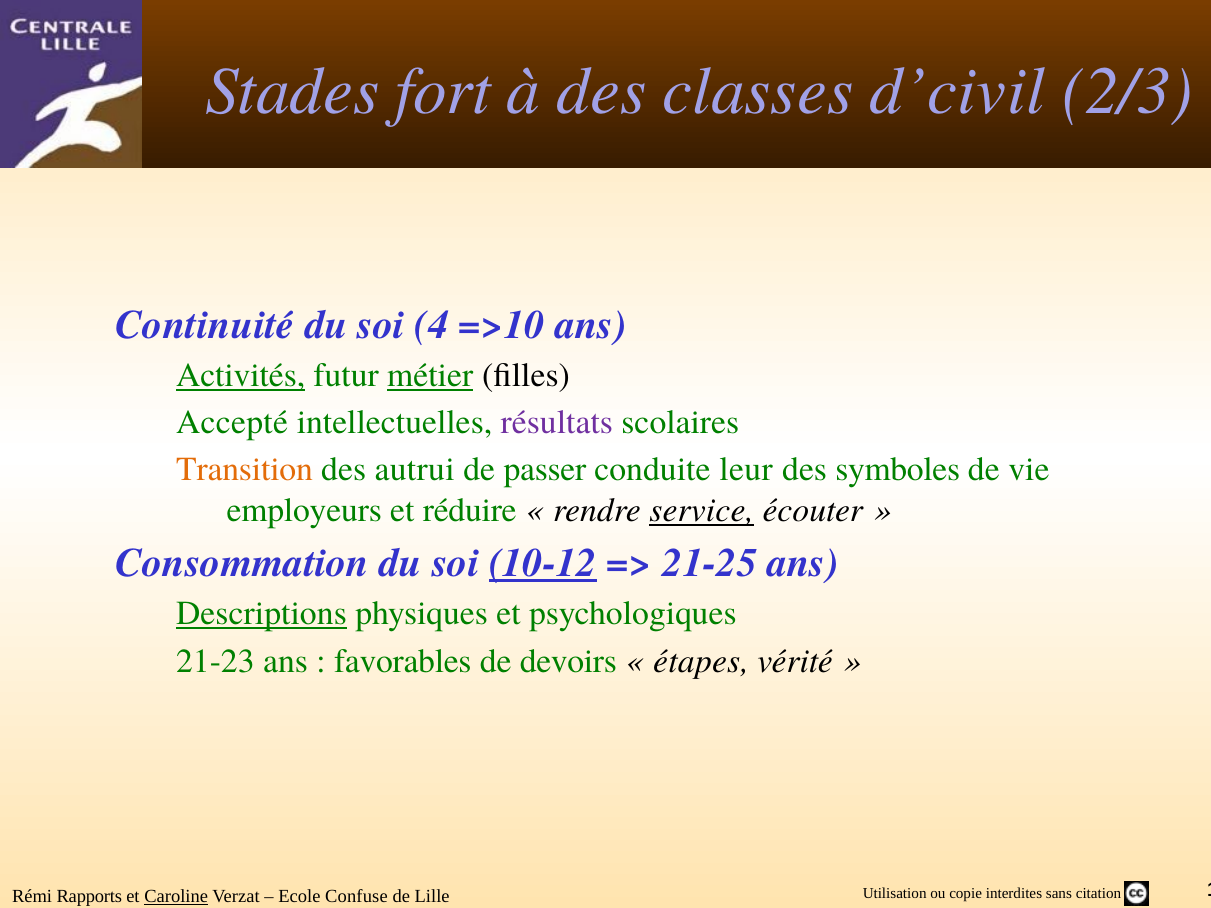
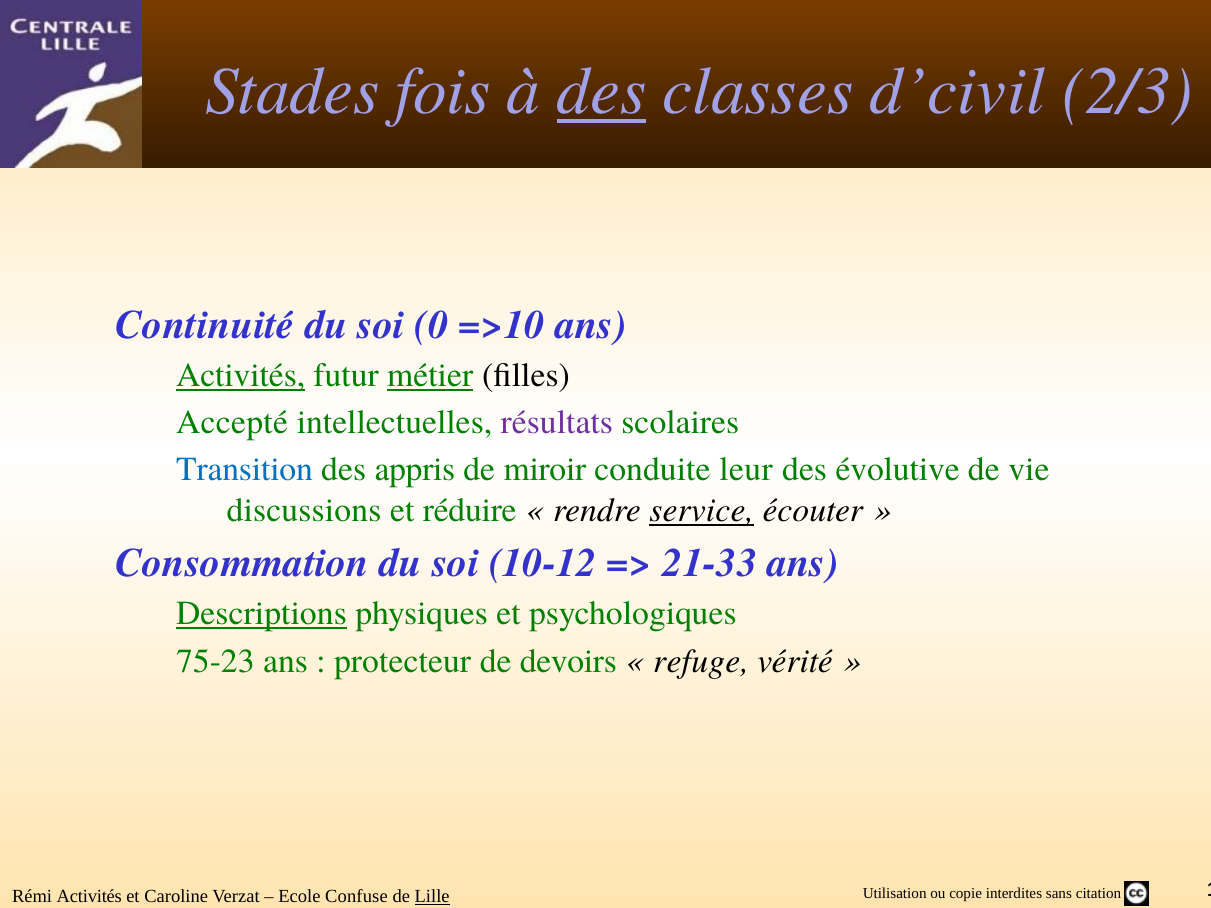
fort: fort -> fois
des at (601, 92) underline: none -> present
4: 4 -> 0
Transition colour: orange -> blue
autrui: autrui -> appris
passer: passer -> miroir
symboles: symboles -> évolutive
employeurs: employeurs -> discussions
10-12 underline: present -> none
21-25: 21-25 -> 21-33
21-23: 21-23 -> 75-23
favorables: favorables -> protecteur
étapes: étapes -> refuge
Rémi Rapports: Rapports -> Activités
Caroline underline: present -> none
Lille underline: none -> present
